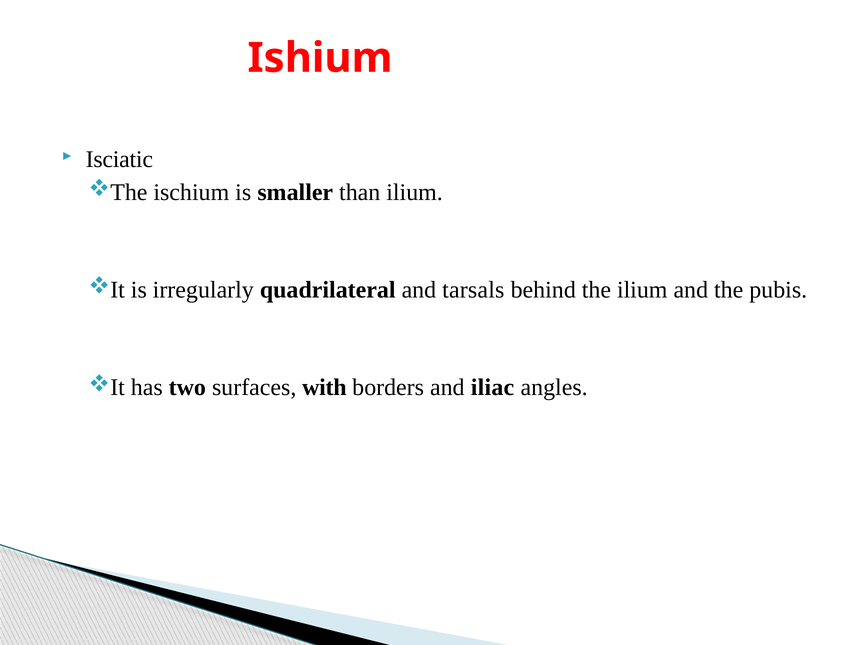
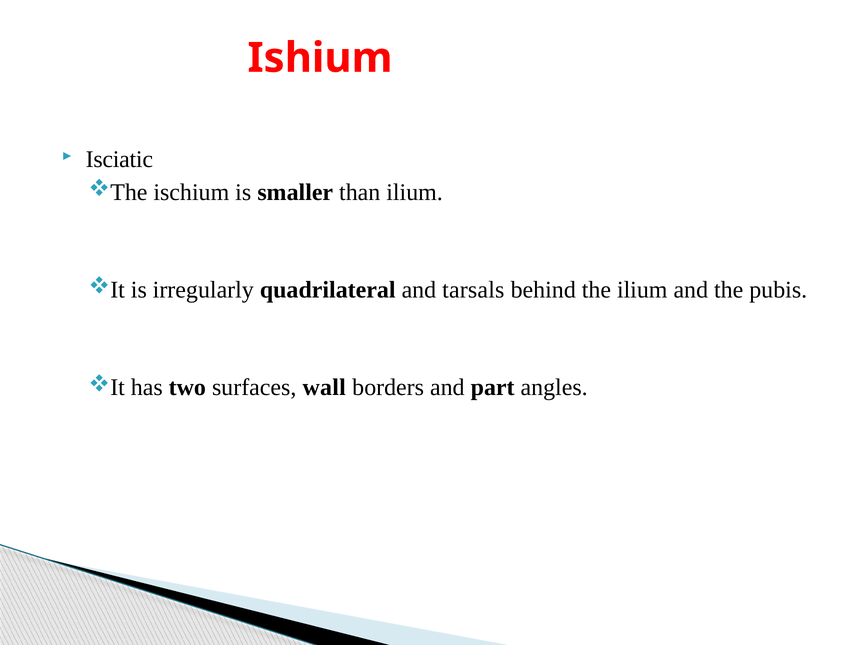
with: with -> wall
iliac: iliac -> part
